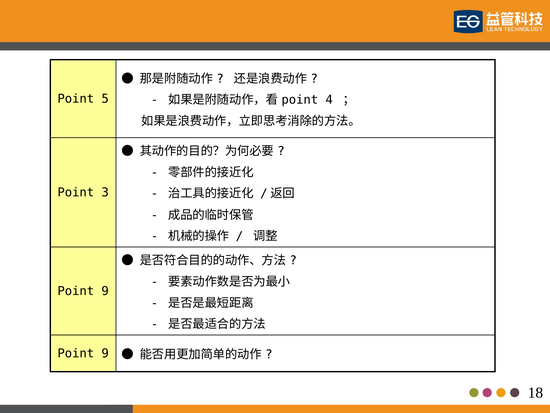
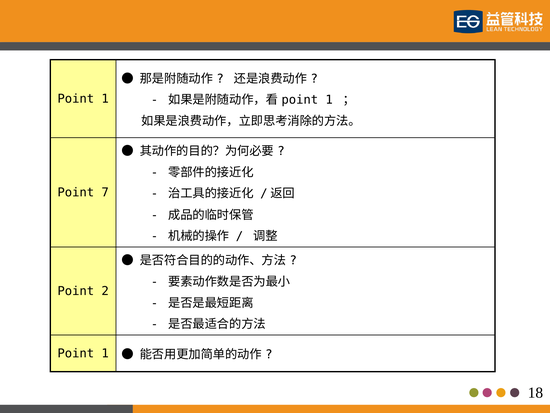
5 at (105, 99): 5 -> 1
4 at (329, 100): 4 -> 1
3: 3 -> 7
9 at (105, 291): 9 -> 2
9 at (105, 353): 9 -> 1
